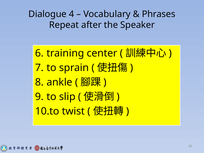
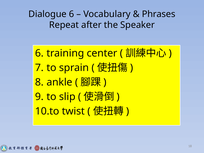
Dialogue 4: 4 -> 6
